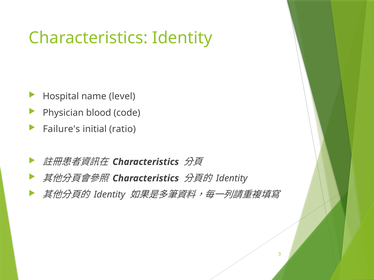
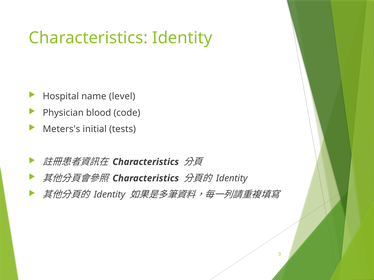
Failure's: Failure's -> Meters's
ratio: ratio -> tests
